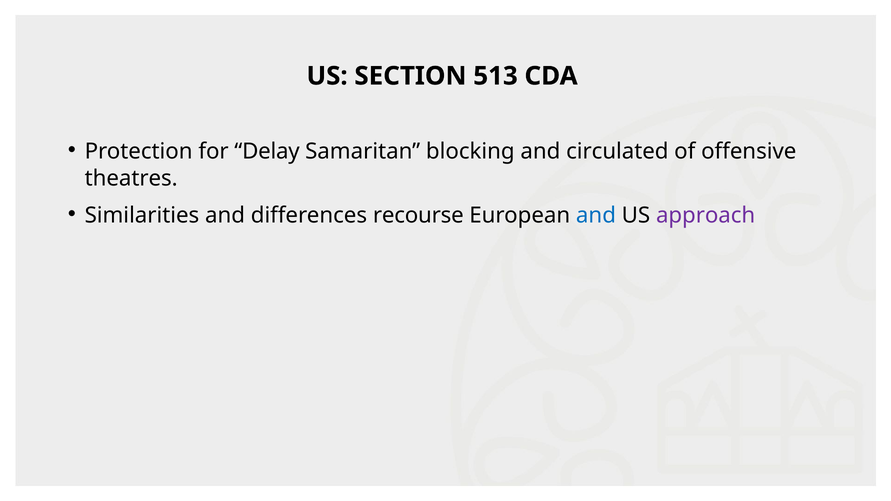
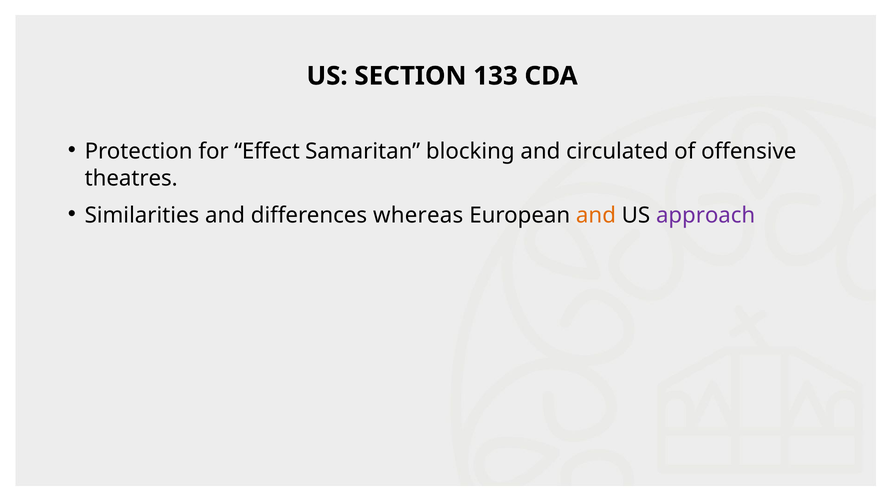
513: 513 -> 133
Delay: Delay -> Effect
recourse: recourse -> whereas
and at (596, 215) colour: blue -> orange
